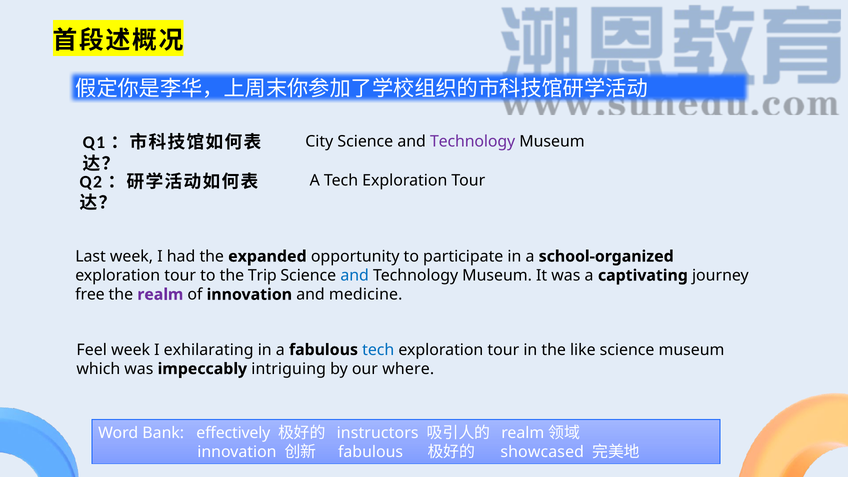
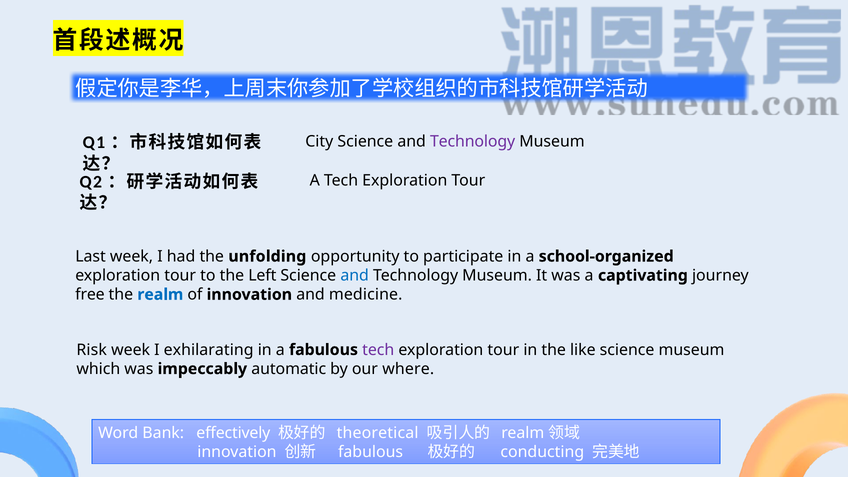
expanded: expanded -> unfolding
Trip: Trip -> Left
realm colour: purple -> blue
Feel: Feel -> Risk
tech at (378, 350) colour: blue -> purple
intriguing: intriguing -> automatic
instructors: instructors -> theoretical
showcased: showcased -> conducting
